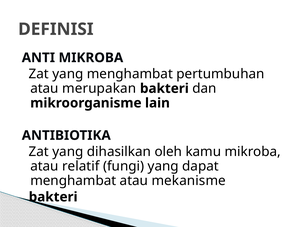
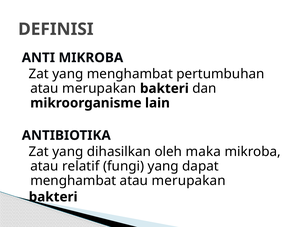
kamu: kamu -> maka
menghambat atau mekanisme: mekanisme -> merupakan
